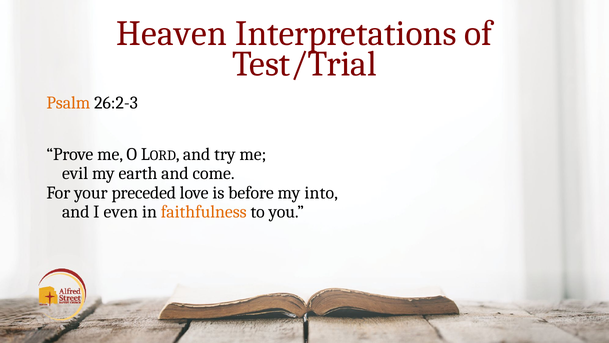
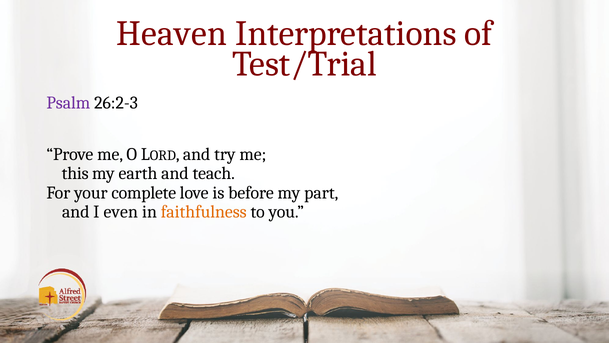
Psalm colour: orange -> purple
evil: evil -> this
come: come -> teach
preceded: preceded -> complete
into: into -> part
